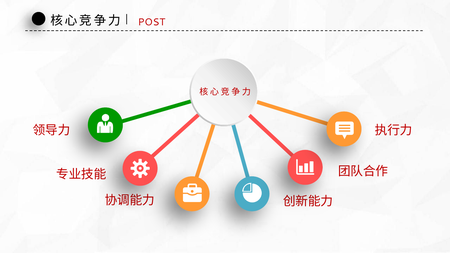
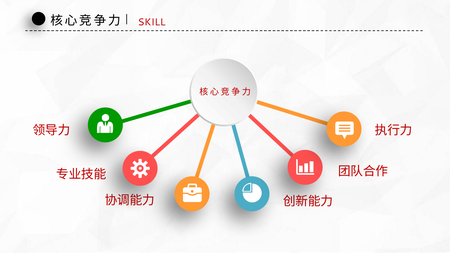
POST: POST -> SKILL
